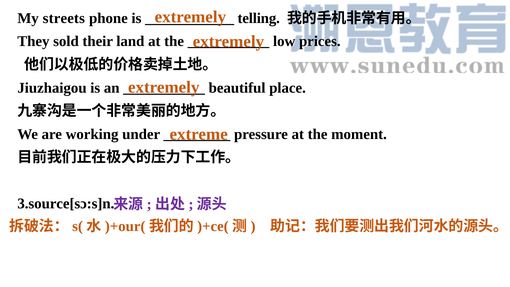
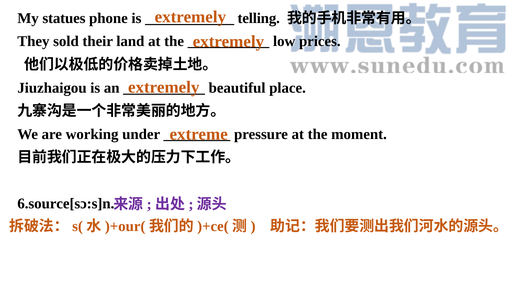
streets: streets -> statues
3.source[sɔ:s]n: 3.source[sɔ:s]n -> 6.source[sɔ:s]n
